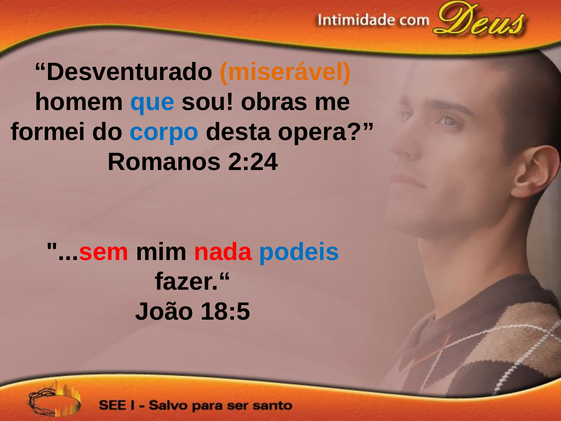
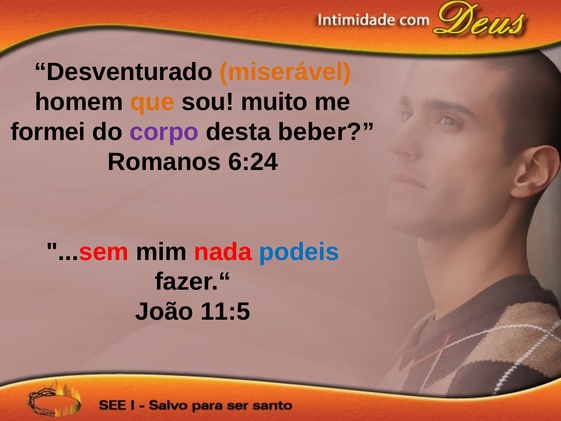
que colour: blue -> orange
obras: obras -> muito
corpo colour: blue -> purple
opera: opera -> beber
2:24: 2:24 -> 6:24
18:5: 18:5 -> 11:5
